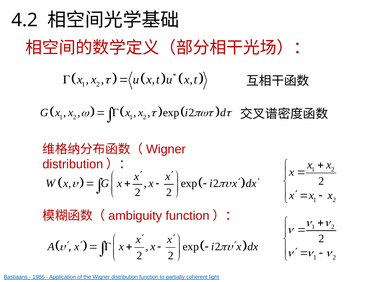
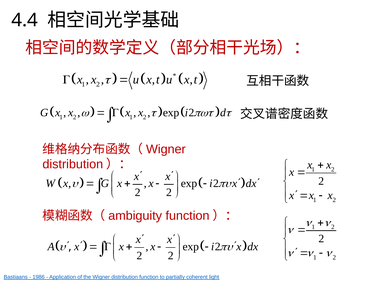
4.2: 4.2 -> 4.4
